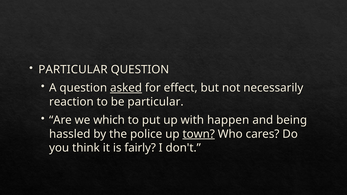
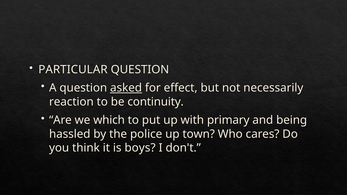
be particular: particular -> continuity
happen: happen -> primary
town underline: present -> none
fairly: fairly -> boys
